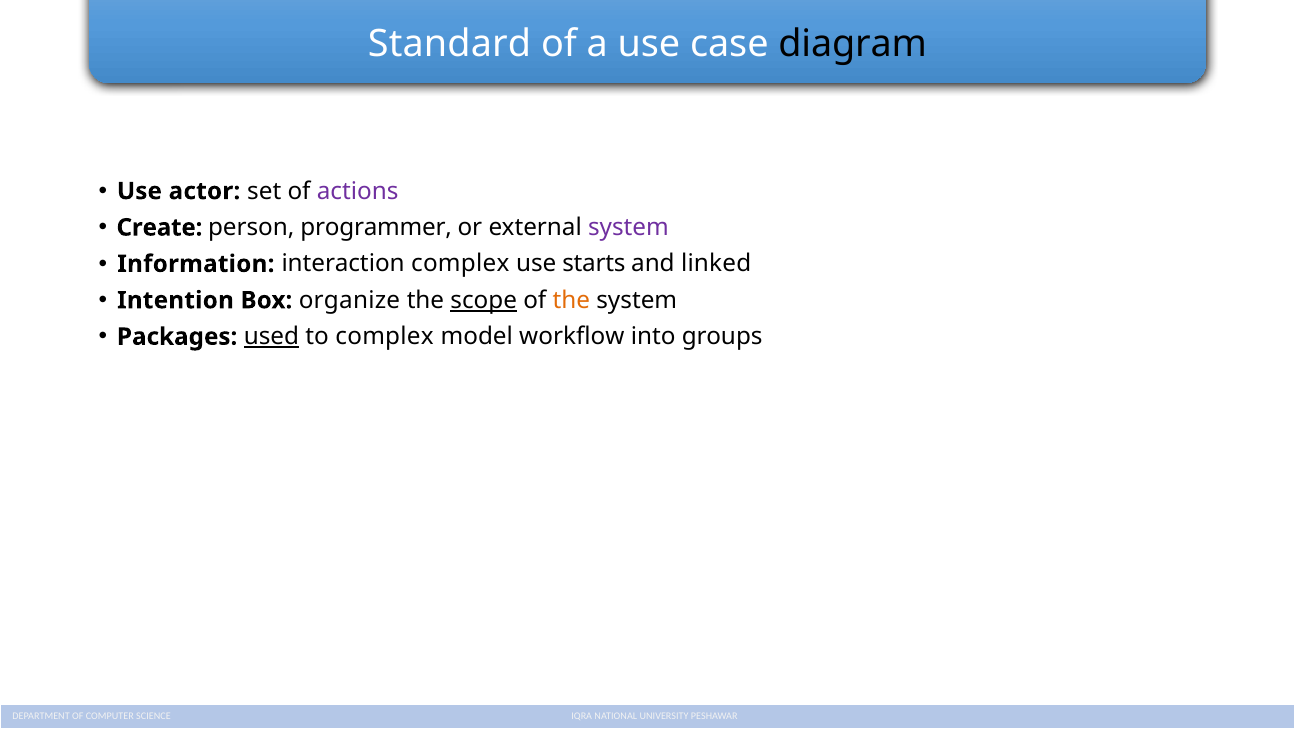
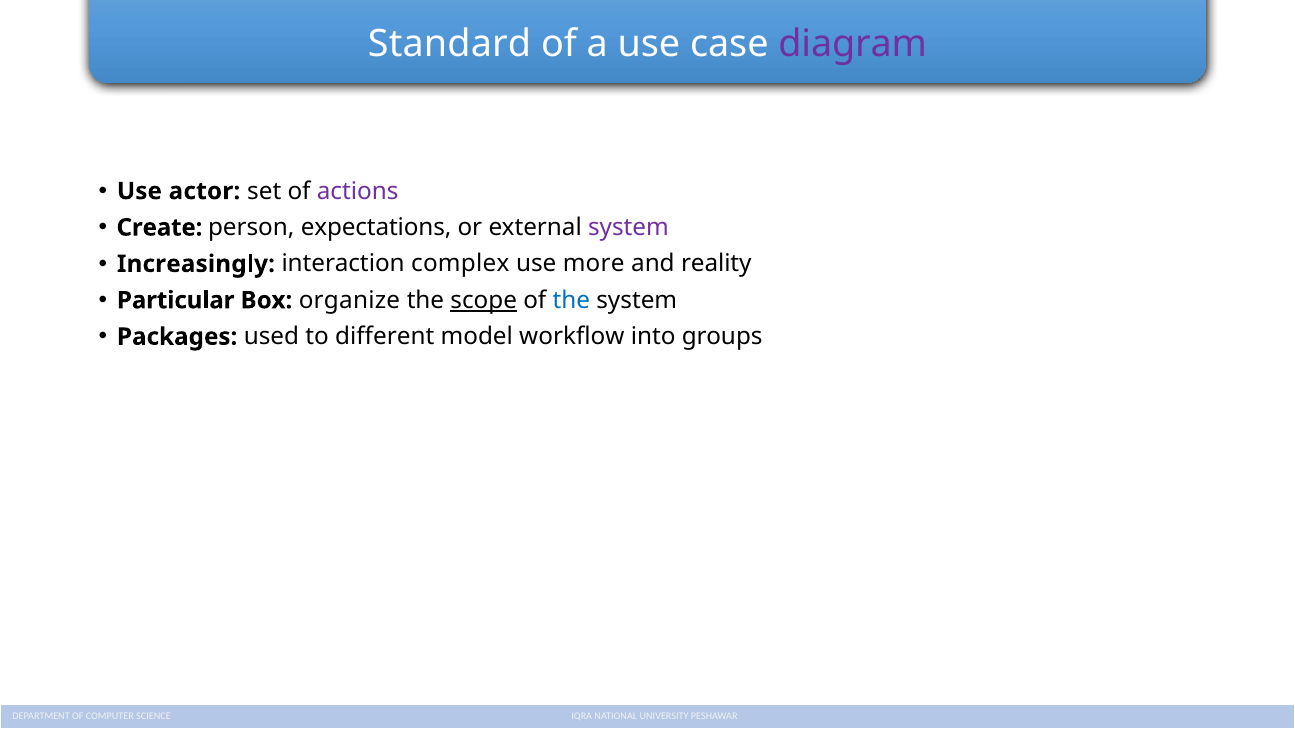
diagram colour: black -> purple
programmer: programmer -> expectations
Information: Information -> Increasingly
starts: starts -> more
linked: linked -> reality
Intention: Intention -> Particular
the at (571, 300) colour: orange -> blue
used underline: present -> none
to complex: complex -> different
